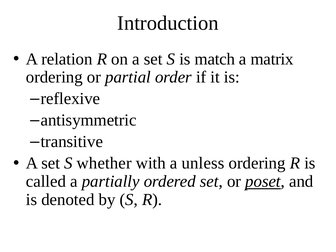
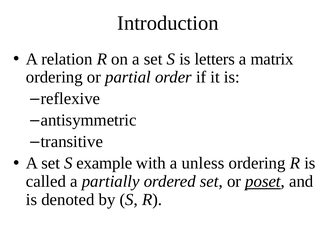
match: match -> letters
whether: whether -> example
